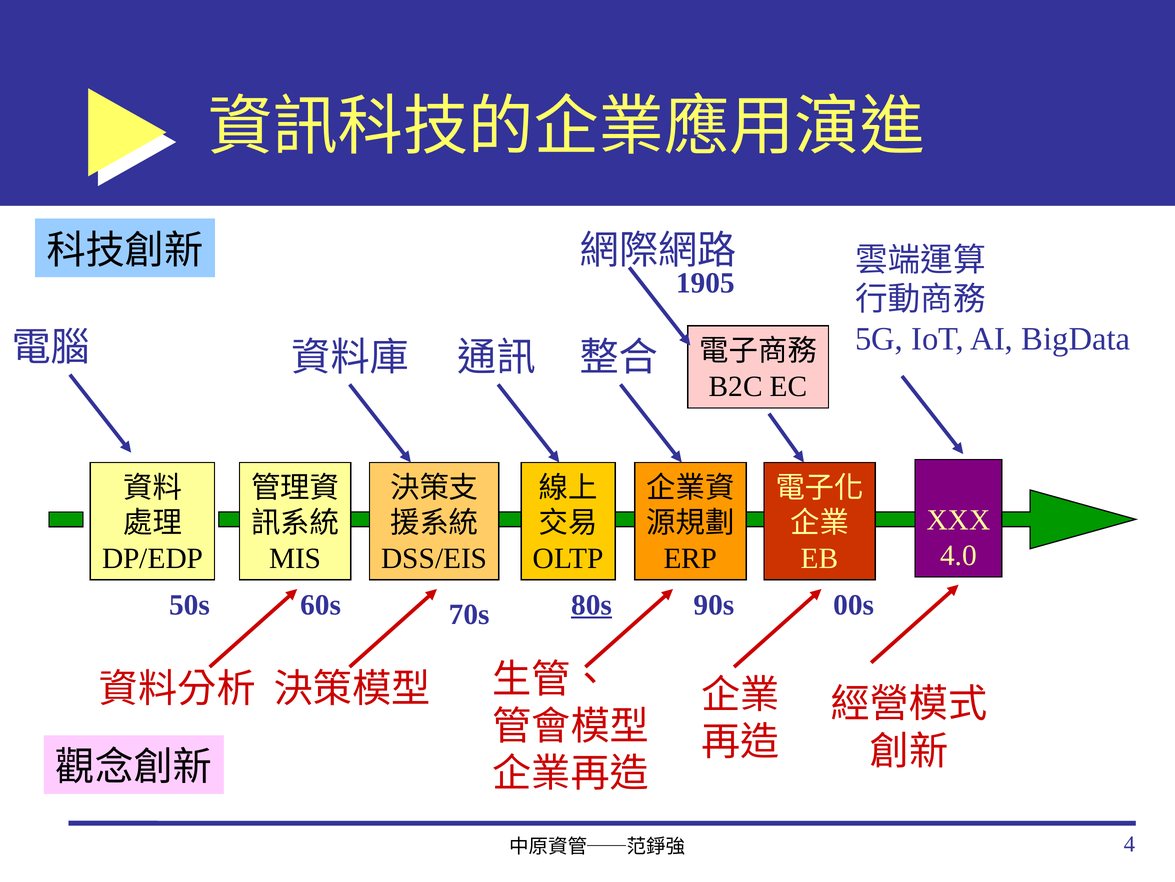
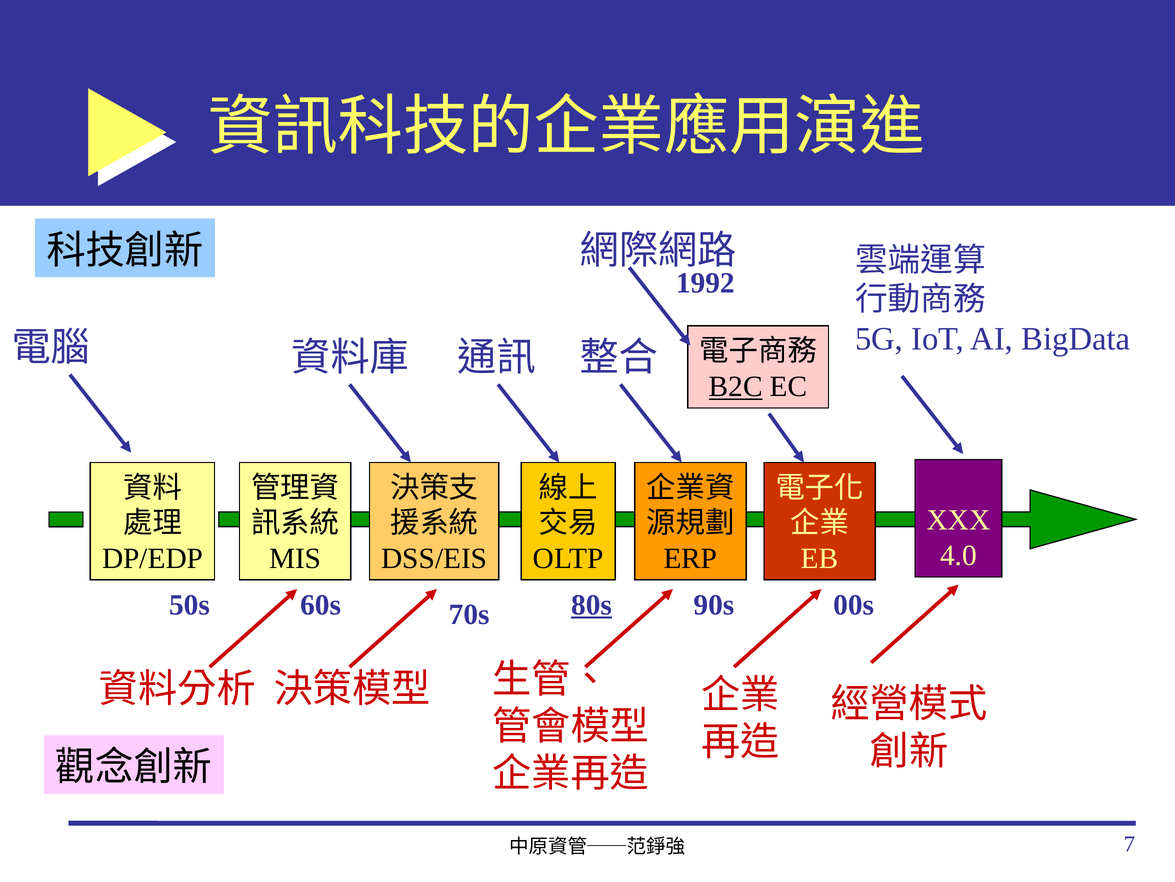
1905: 1905 -> 1992
B2C underline: none -> present
4: 4 -> 7
